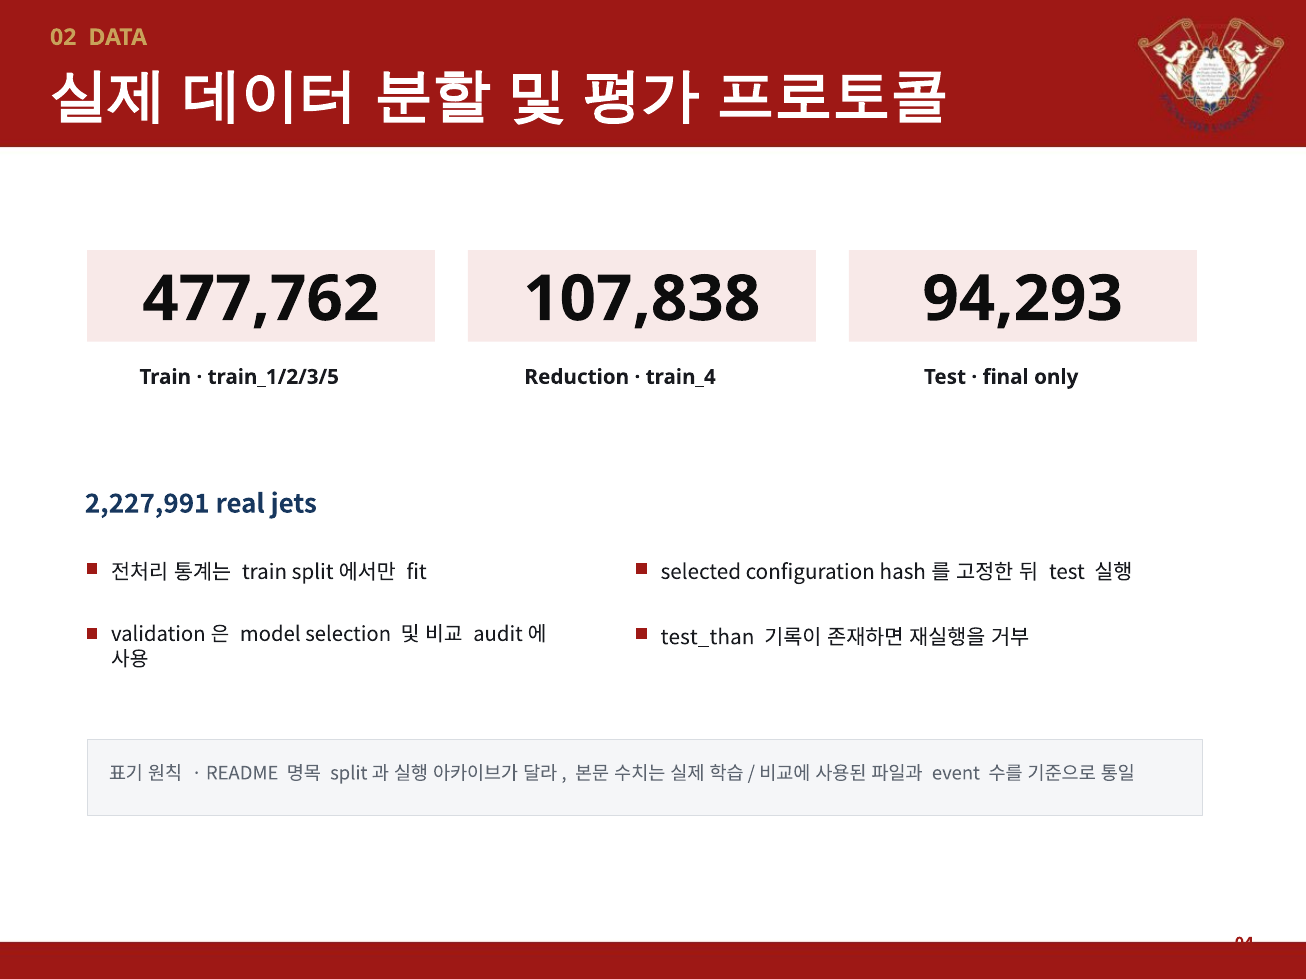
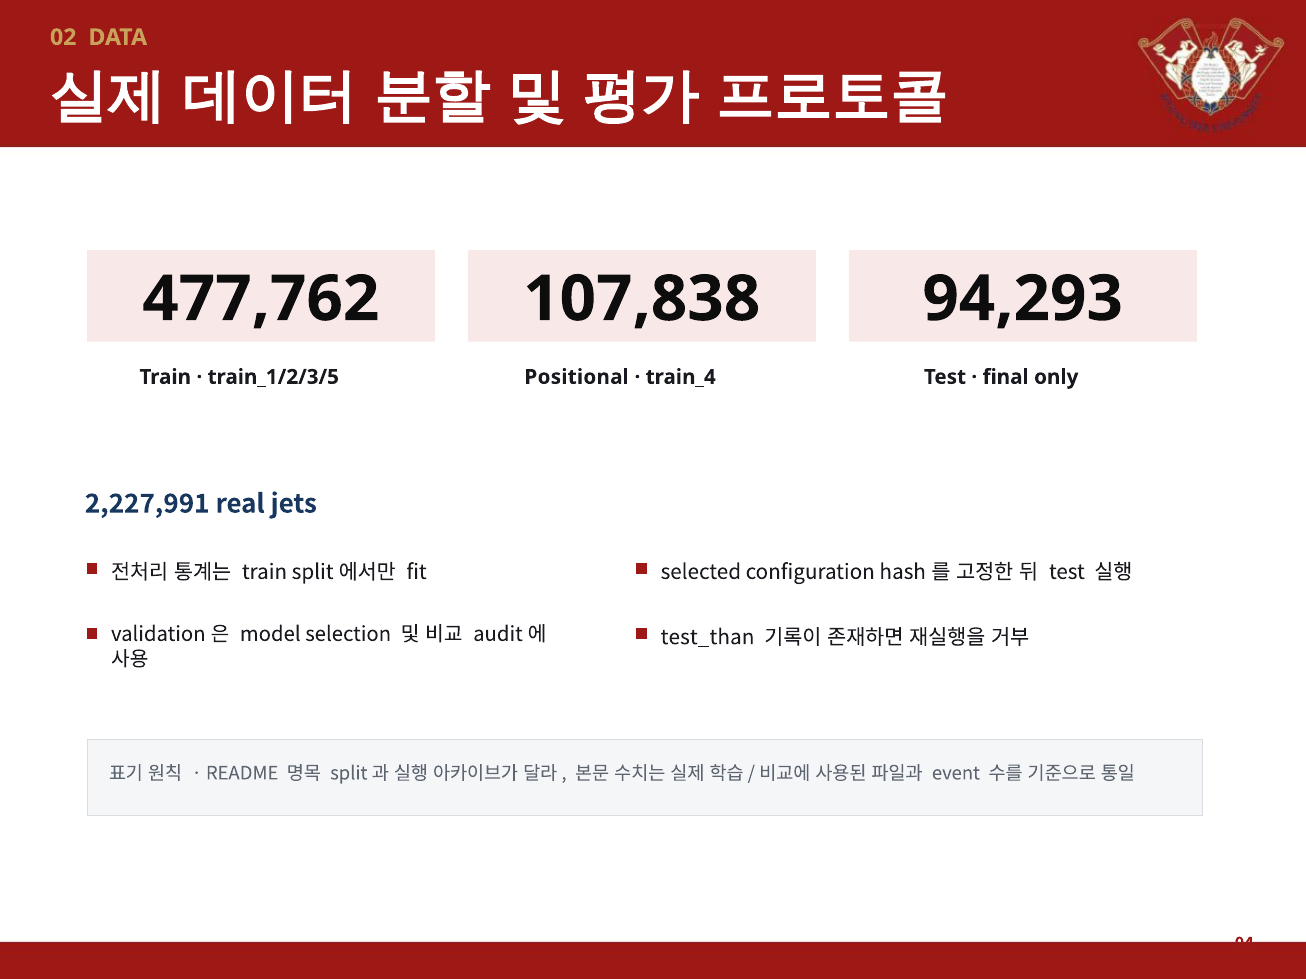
Reduction: Reduction -> Positional
